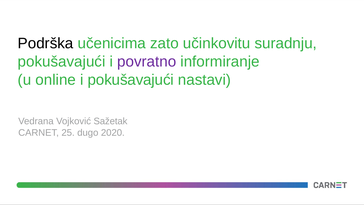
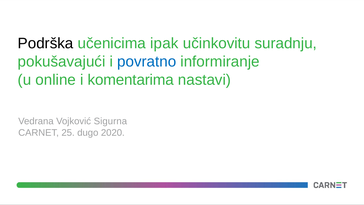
zato: zato -> ipak
povratno colour: purple -> blue
i pokušavajući: pokušavajući -> komentarima
Sažetak: Sažetak -> Sigurna
